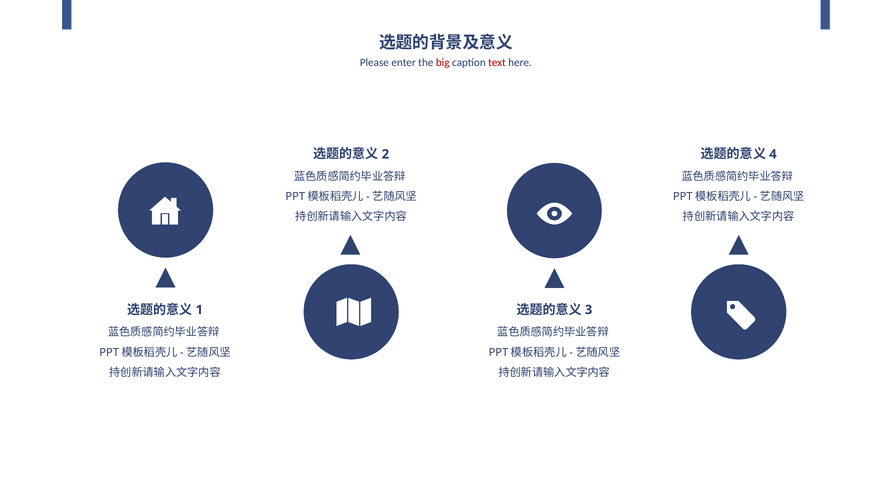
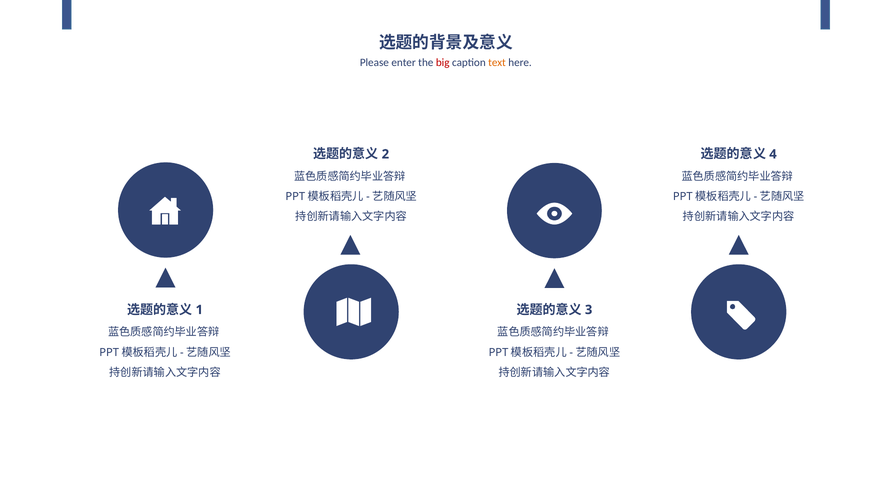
text colour: red -> orange
